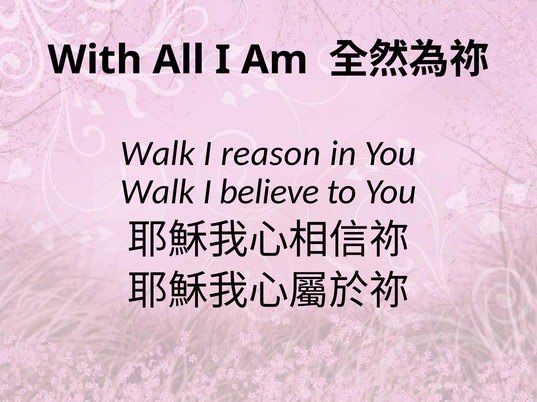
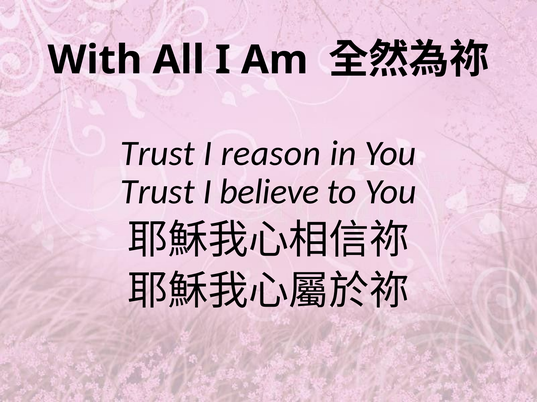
Walk at (158, 154): Walk -> Trust
Walk at (157, 192): Walk -> Trust
